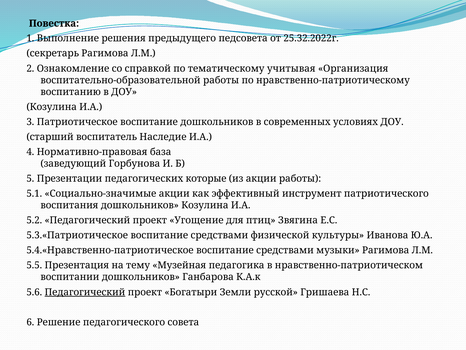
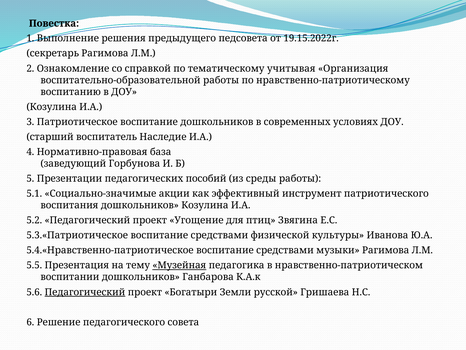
25.32.2022г: 25.32.2022г -> 19.15.2022г
которые: которые -> пособий
из акции: акции -> среды
Музейная underline: none -> present
